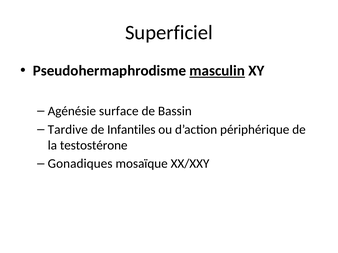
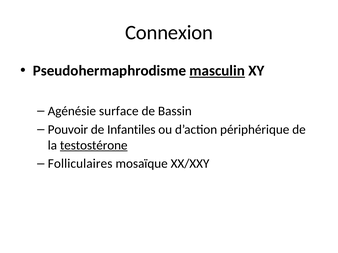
Superficiel: Superficiel -> Connexion
Tardive: Tardive -> Pouvoir
testostérone underline: none -> present
Gonadiques: Gonadiques -> Folliculaires
